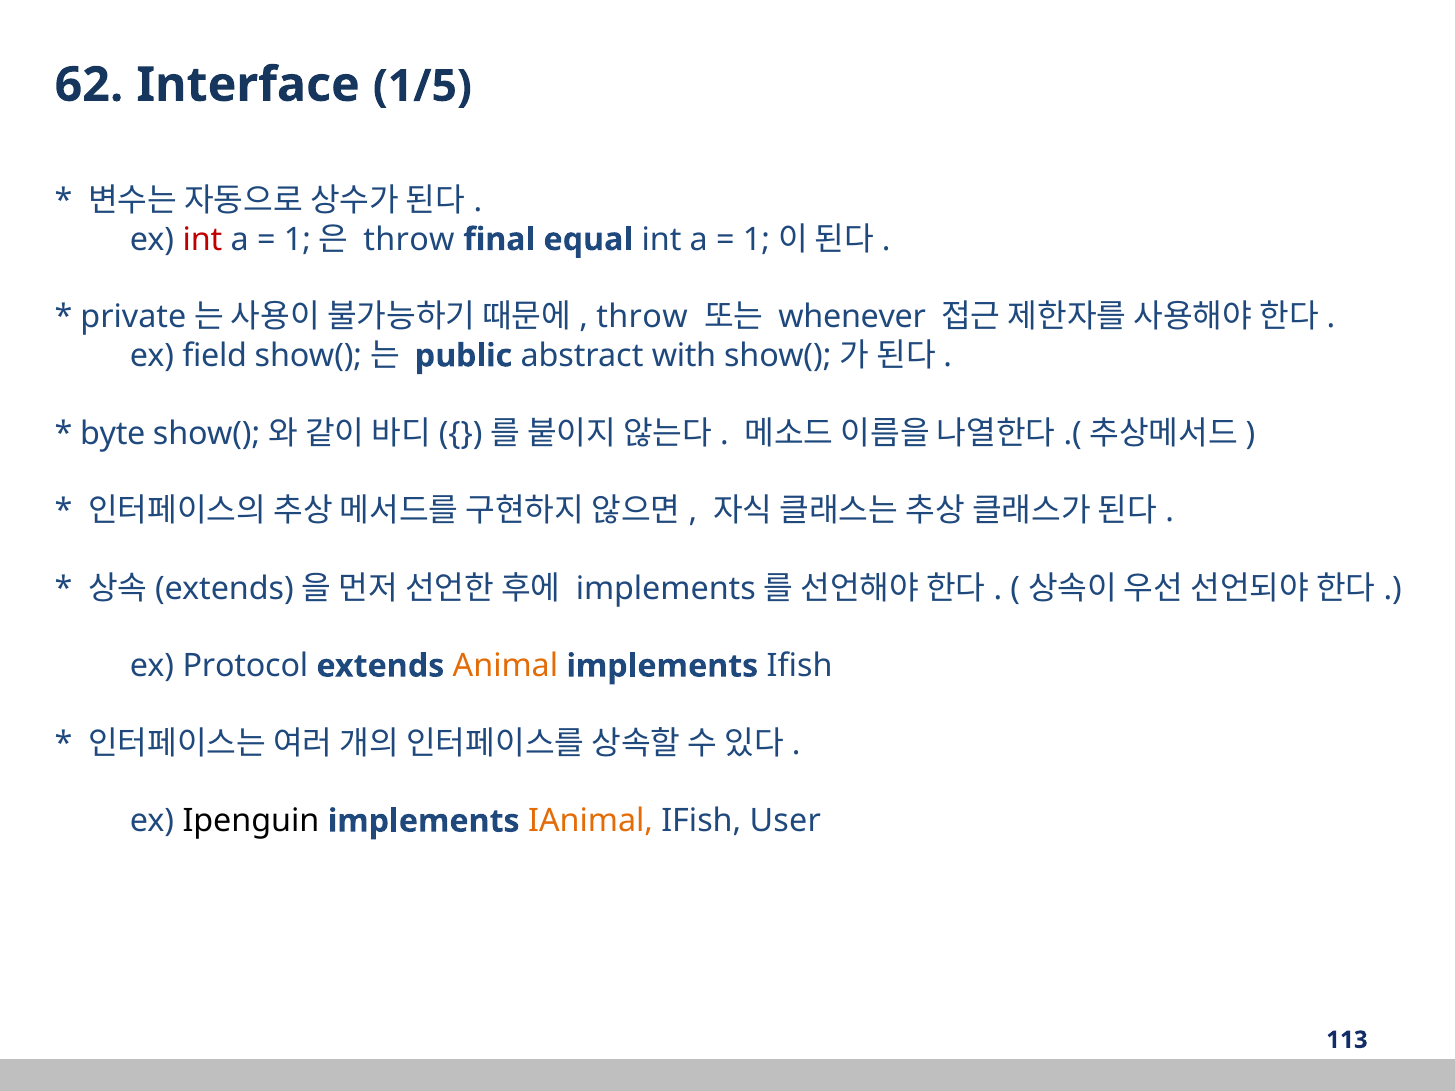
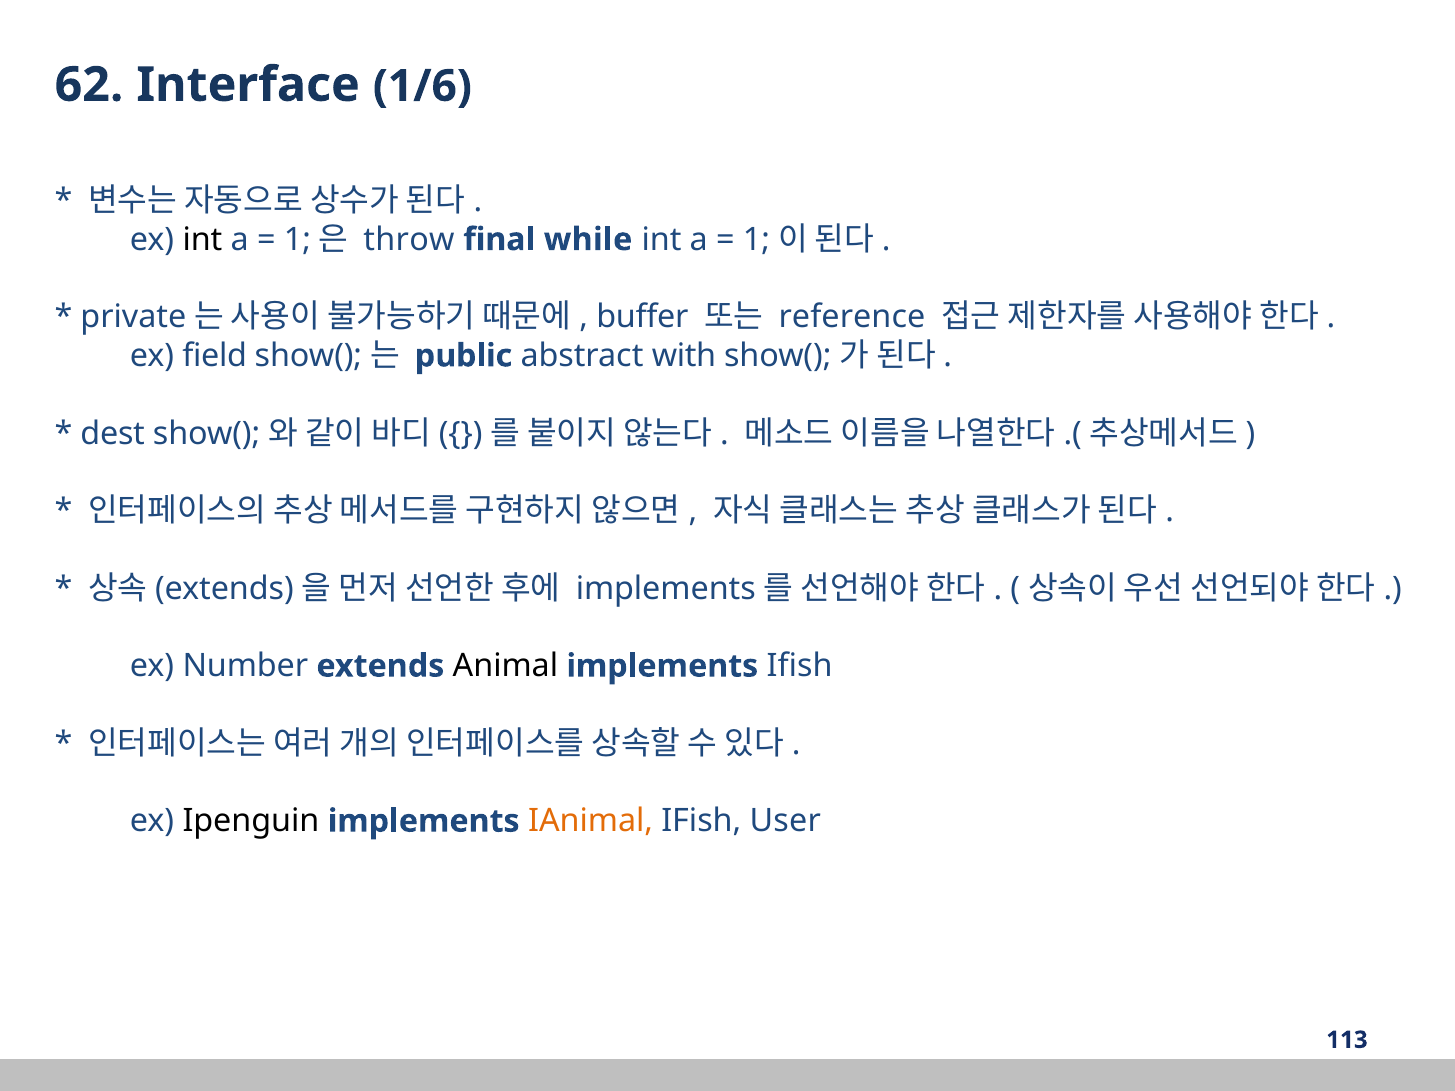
1/5: 1/5 -> 1/6
int at (202, 240) colour: red -> black
equal: equal -> while
throw at (642, 317): throw -> buffer
whenever: whenever -> reference
byte: byte -> dest
Protocol: Protocol -> Number
Animal colour: orange -> black
